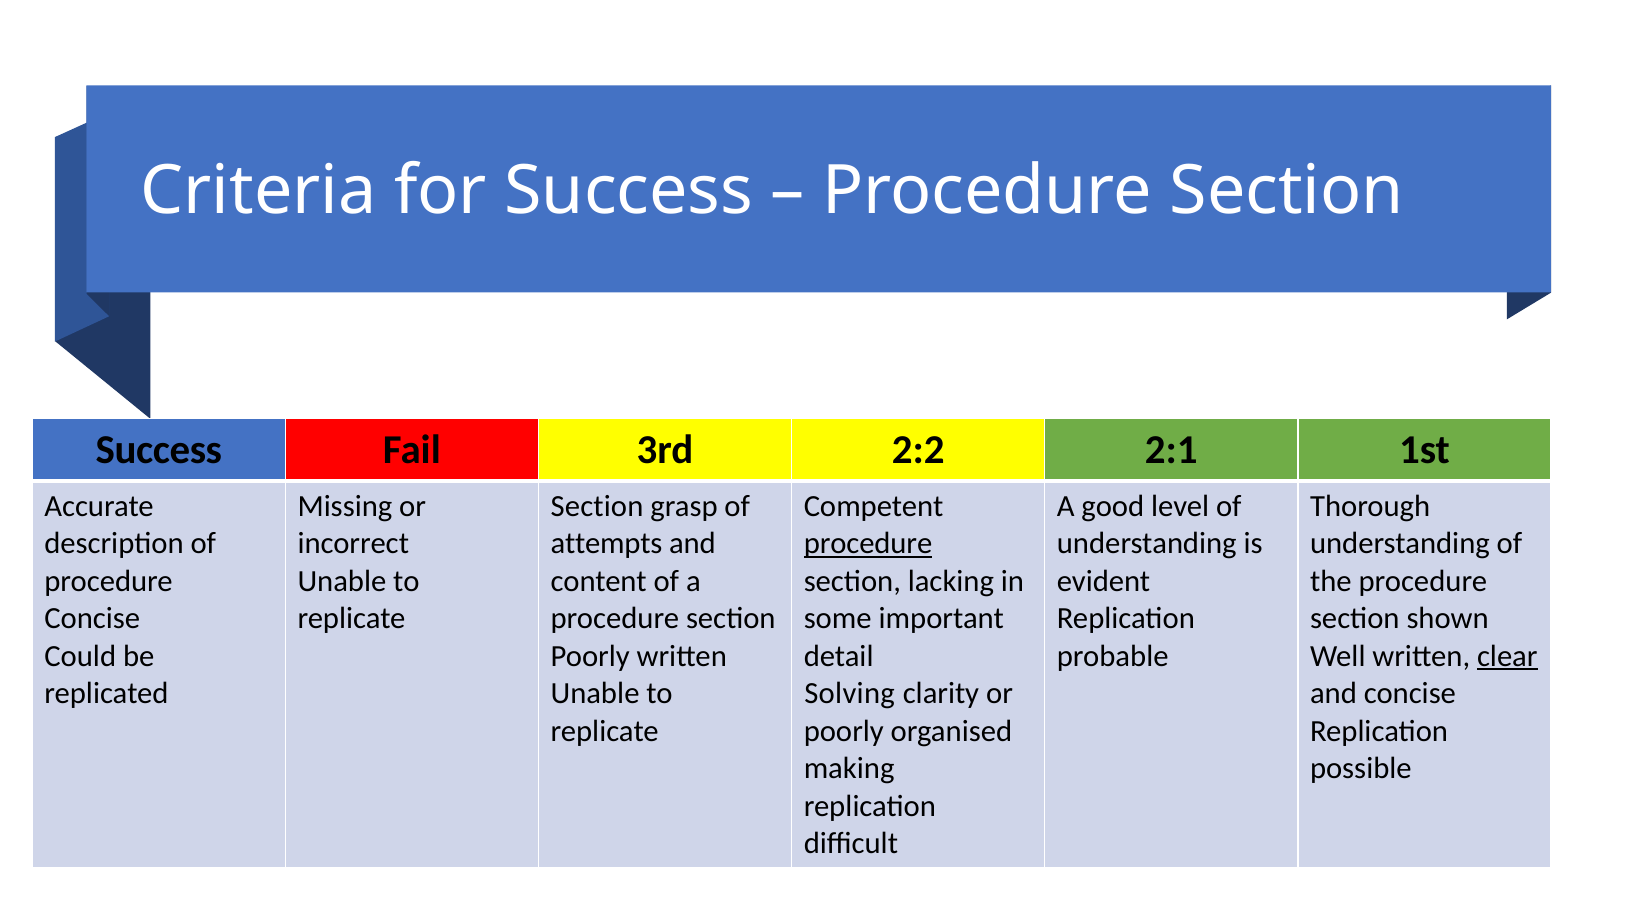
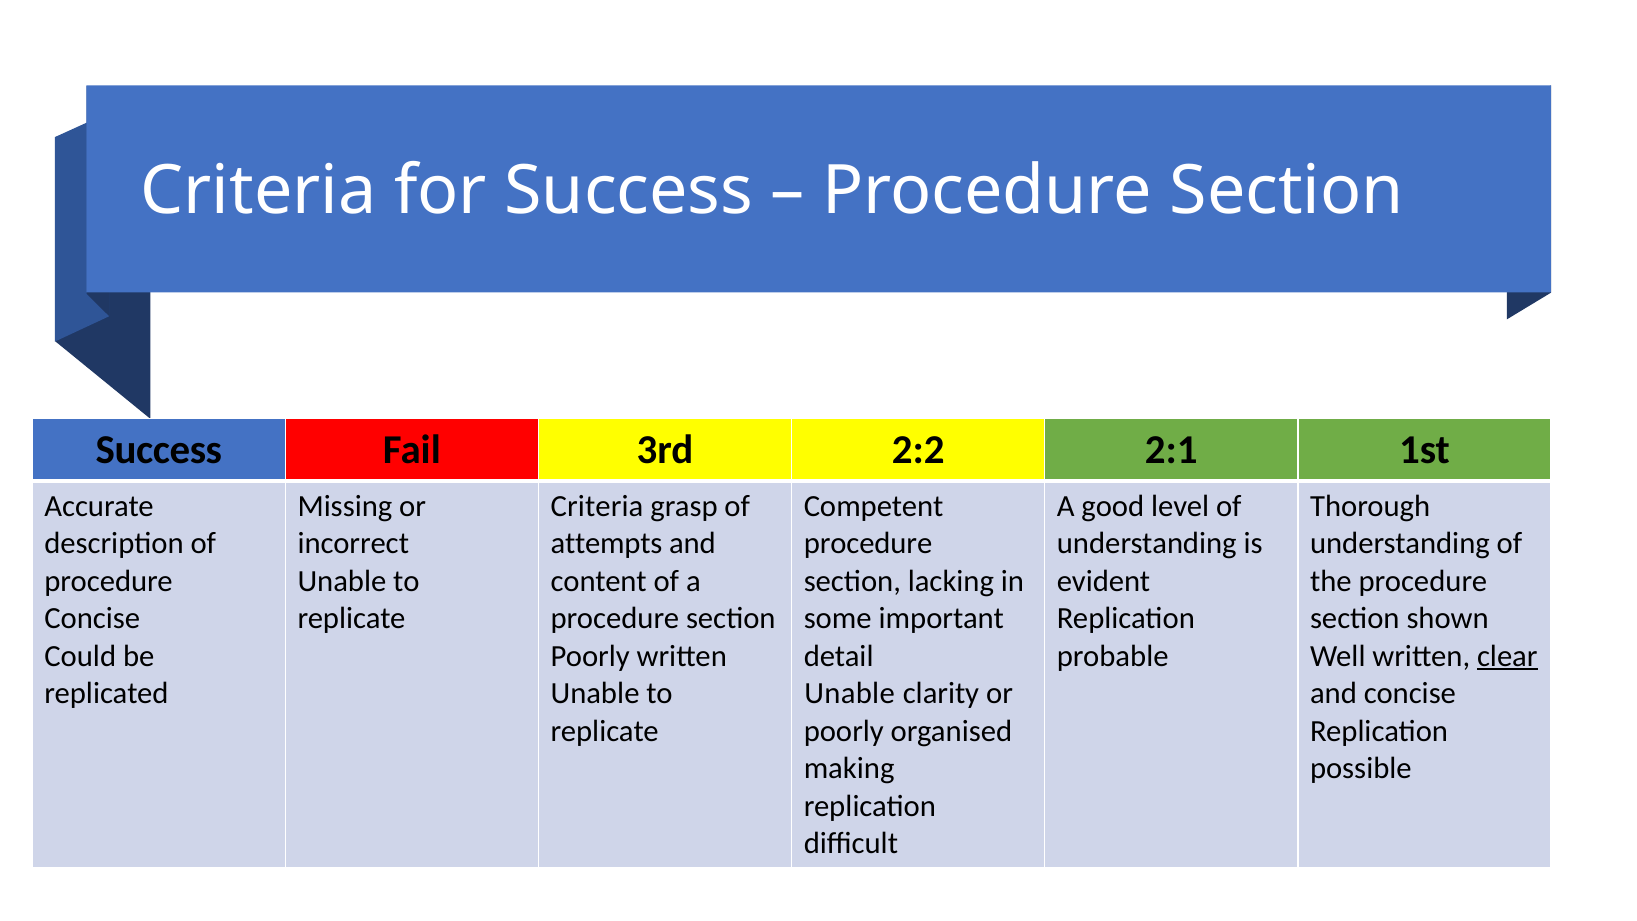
Section at (597, 506): Section -> Criteria
procedure at (868, 544) underline: present -> none
Solving at (850, 693): Solving -> Unable
